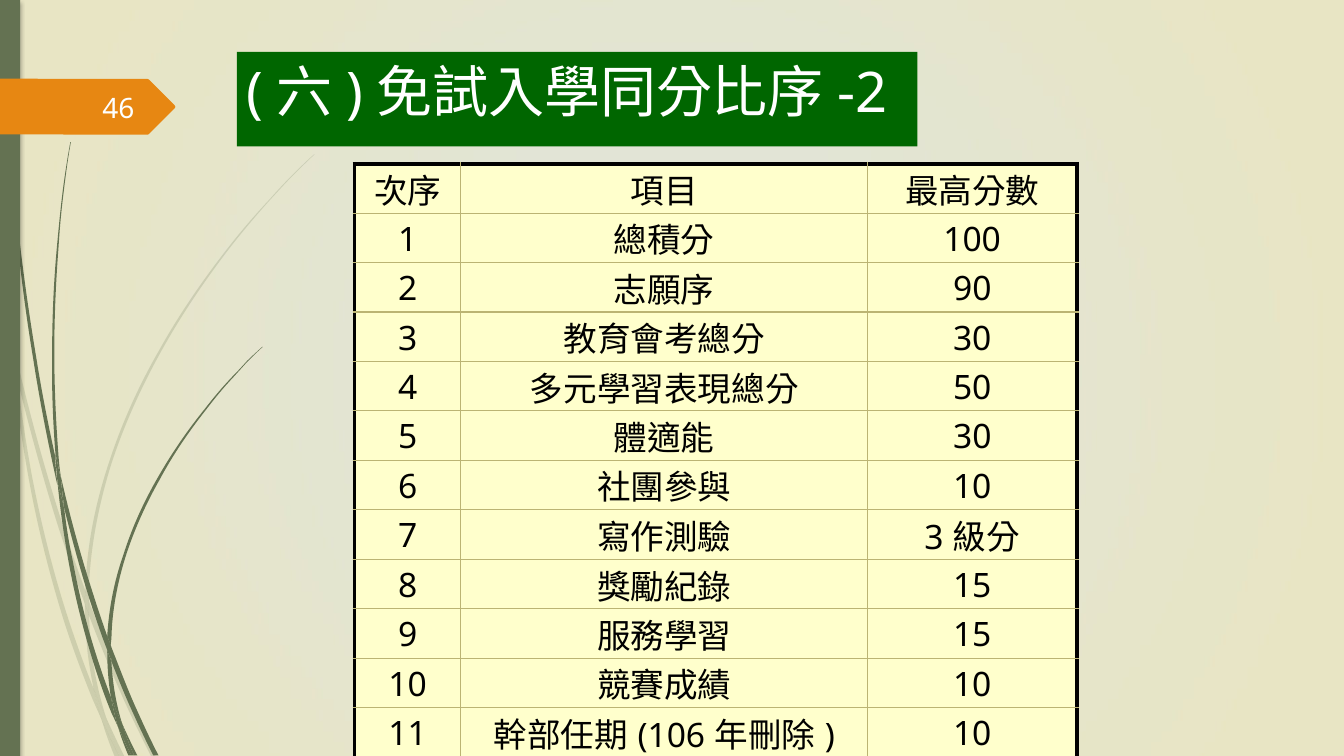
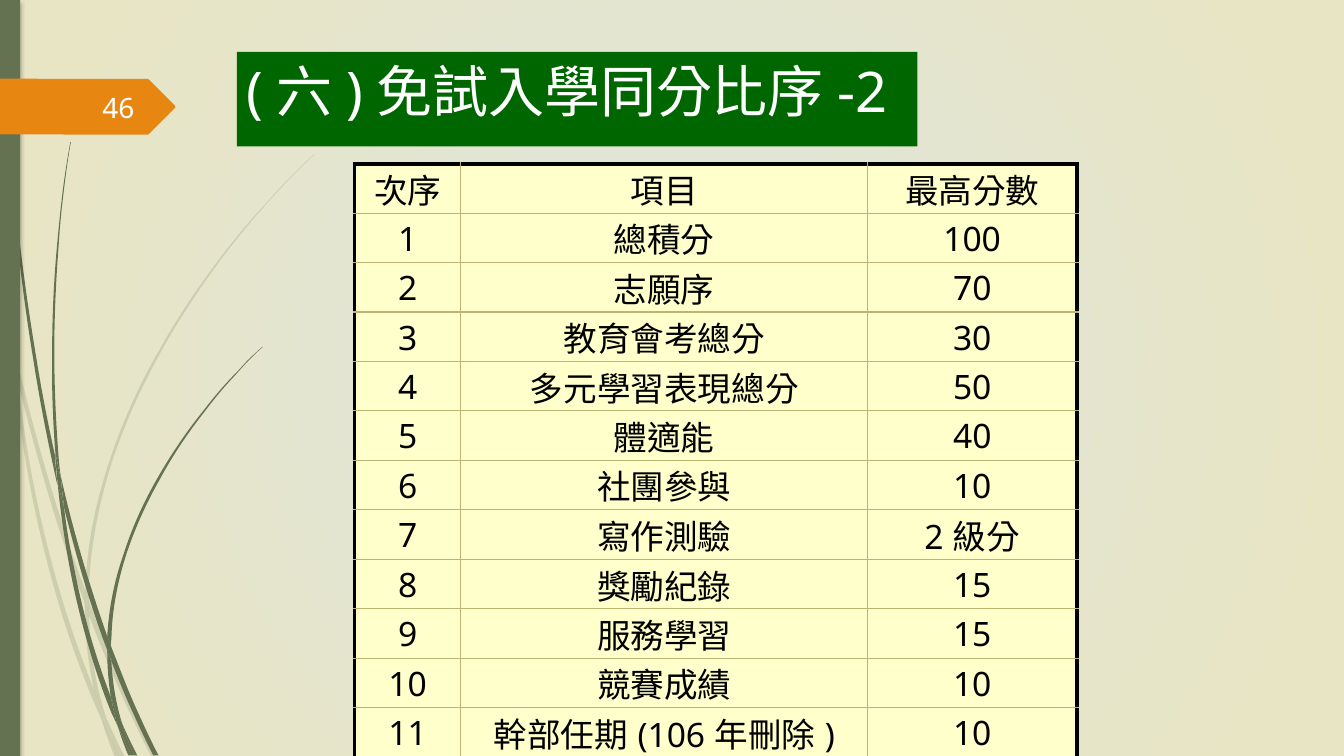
90: 90 -> 70
30 at (972, 438): 30 -> 40
3 at (934, 538): 3 -> 2
